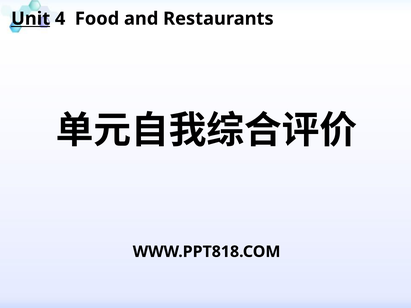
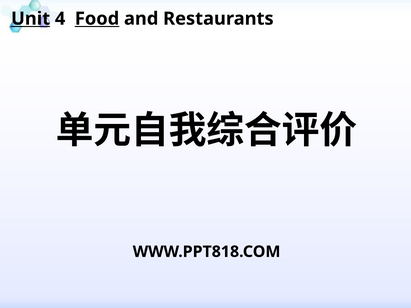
Food underline: none -> present
